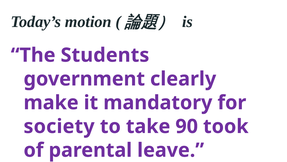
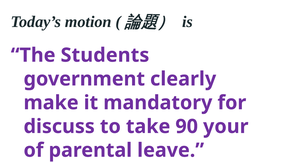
society: society -> discuss
took: took -> your
